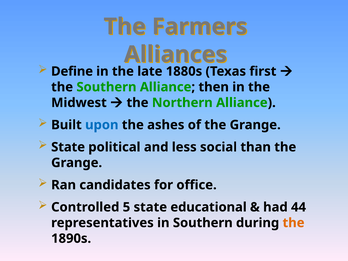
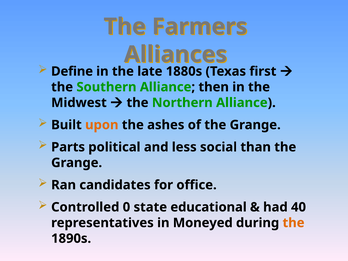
upon colour: blue -> orange
State at (68, 147): State -> Parts
5: 5 -> 0
44: 44 -> 40
in Southern: Southern -> Moneyed
